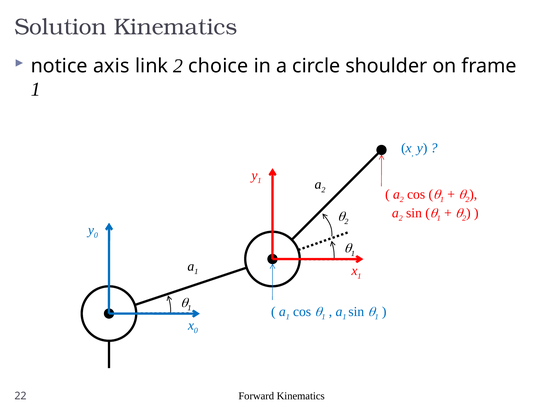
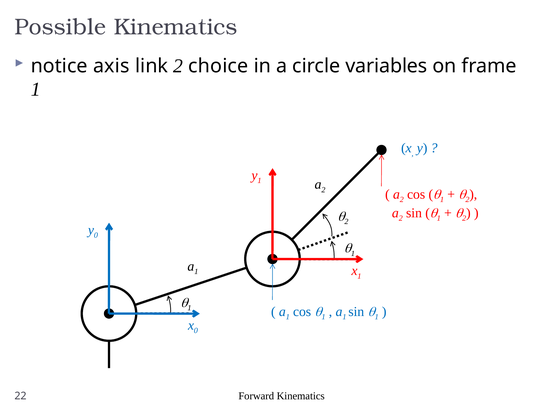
Solution: Solution -> Possible
shoulder: shoulder -> variables
